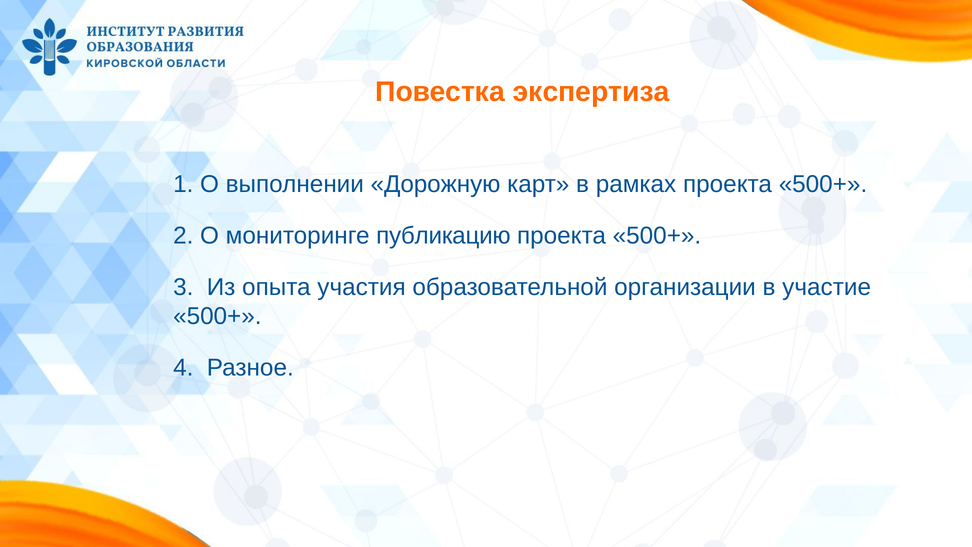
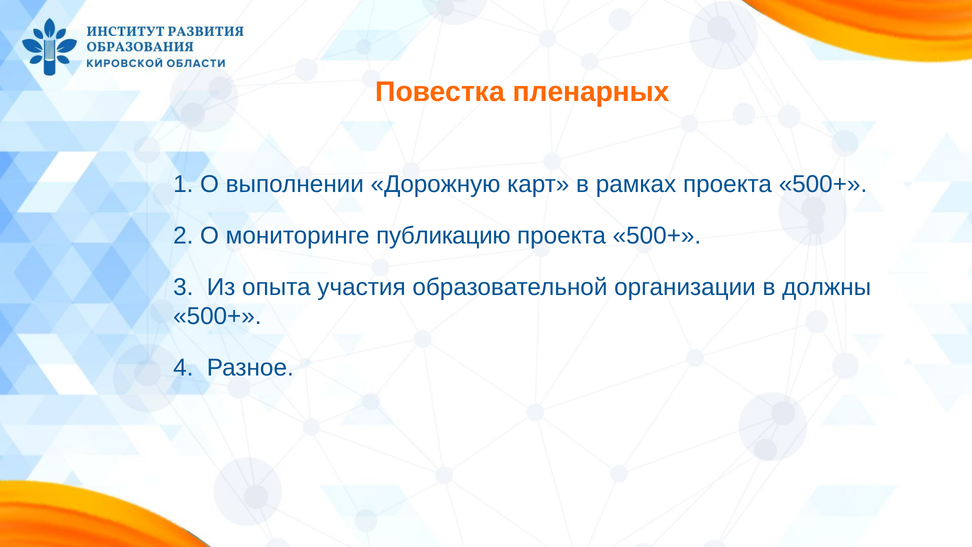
экспертиза: экспертиза -> пленарных
участие: участие -> должны
